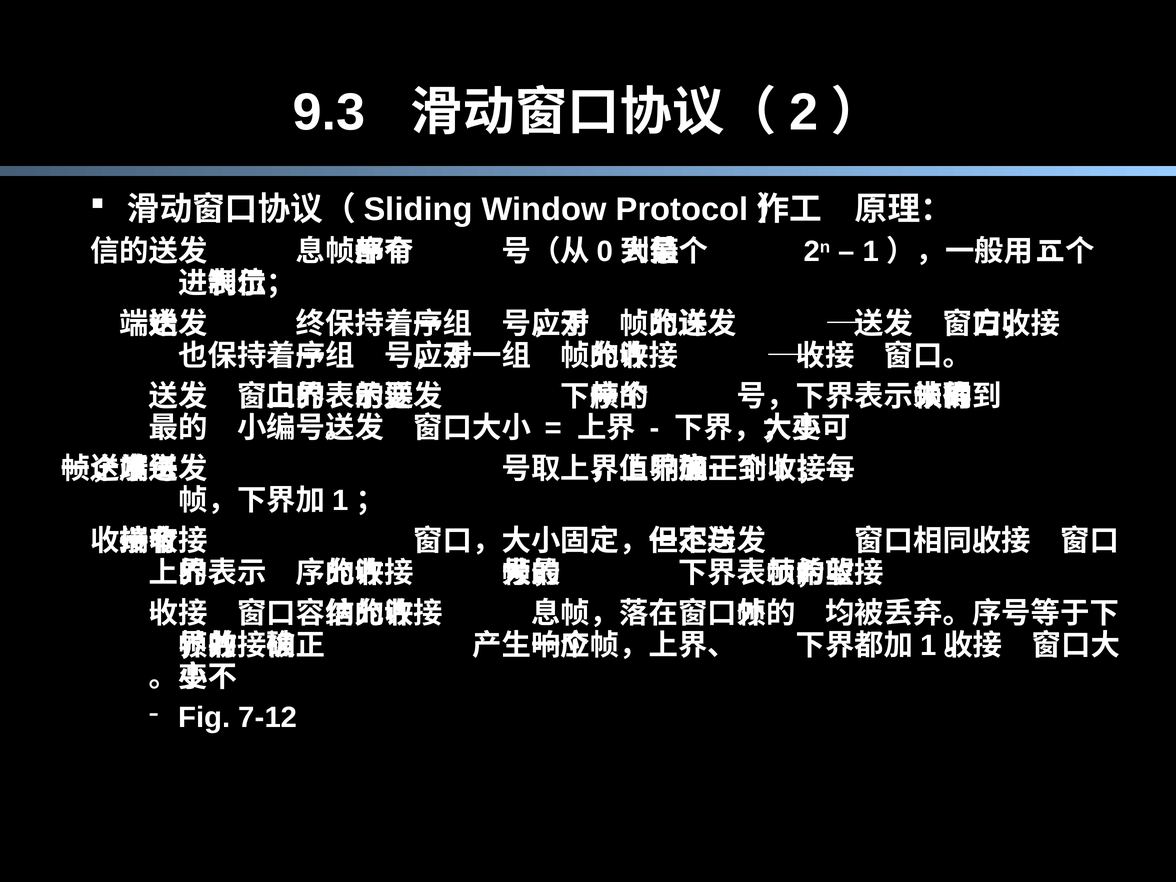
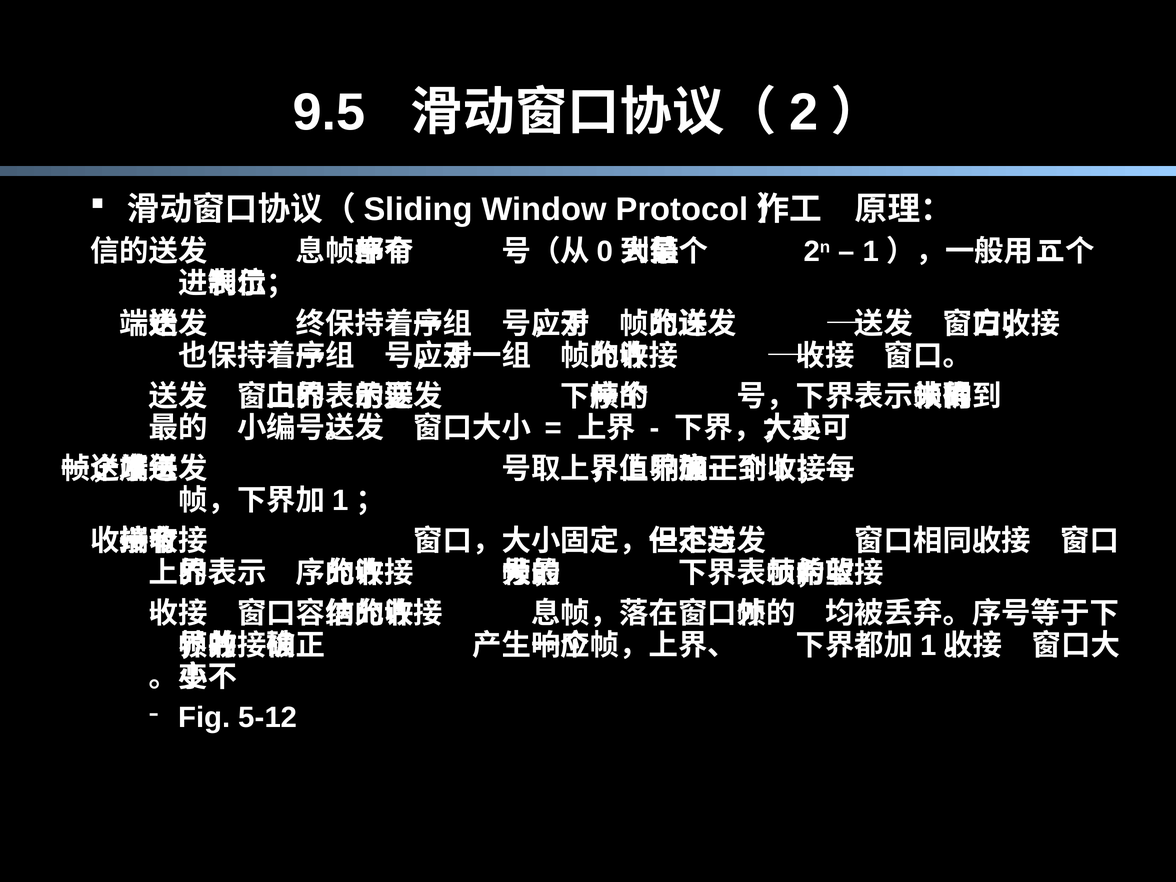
9.3: 9.3 -> 9.5
7-12: 7-12 -> 5-12
